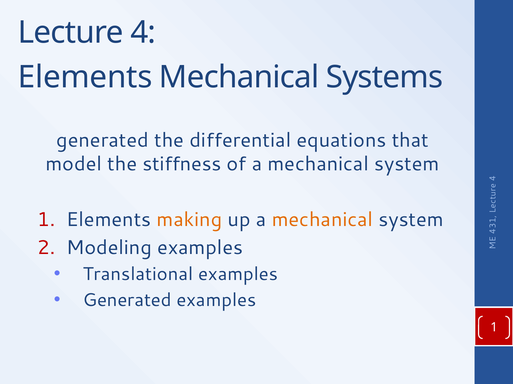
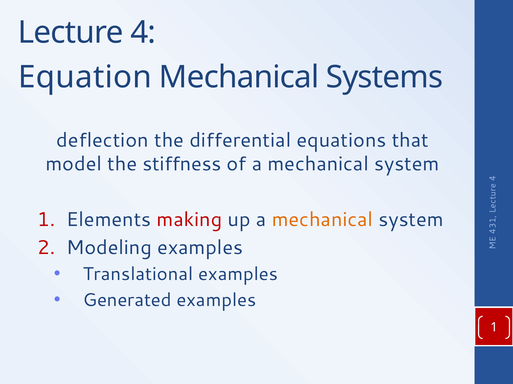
Elements at (85, 77): Elements -> Equation
generated at (103, 140): generated -> deflection
making colour: orange -> red
